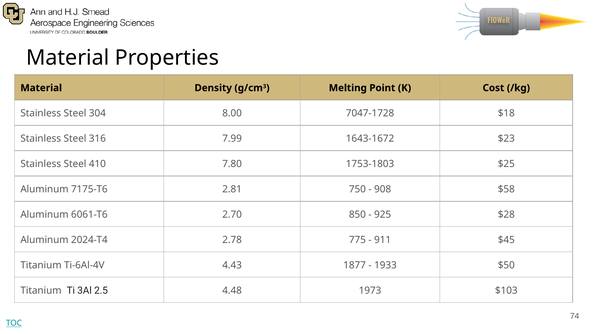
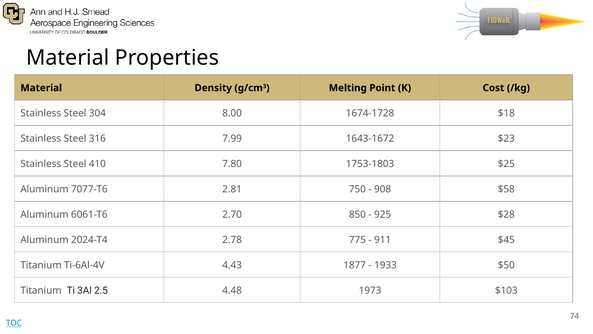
7047-1728: 7047-1728 -> 1674-1728
7175-T6: 7175-T6 -> 7077-T6
